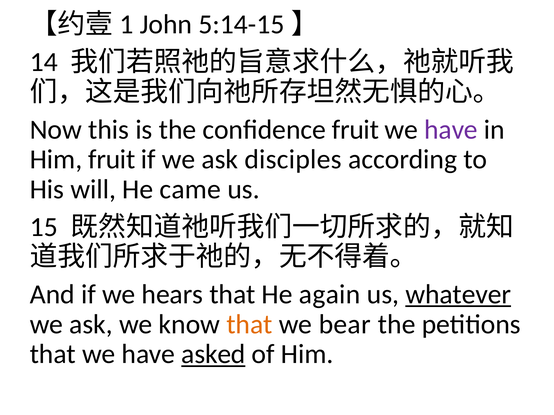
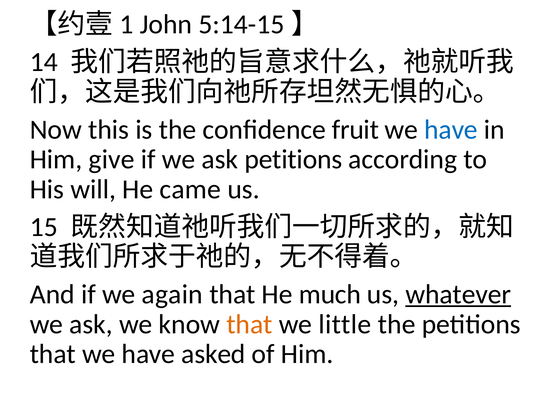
have at (451, 130) colour: purple -> blue
Him fruit: fruit -> give
ask disciples: disciples -> petitions
hears: hears -> again
again: again -> much
bear: bear -> little
asked underline: present -> none
